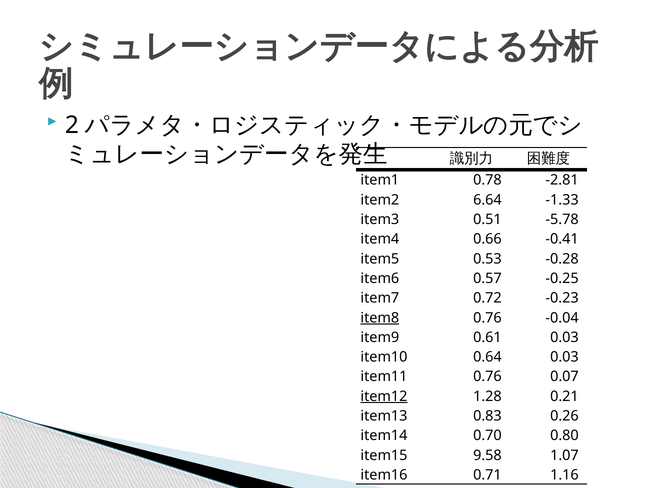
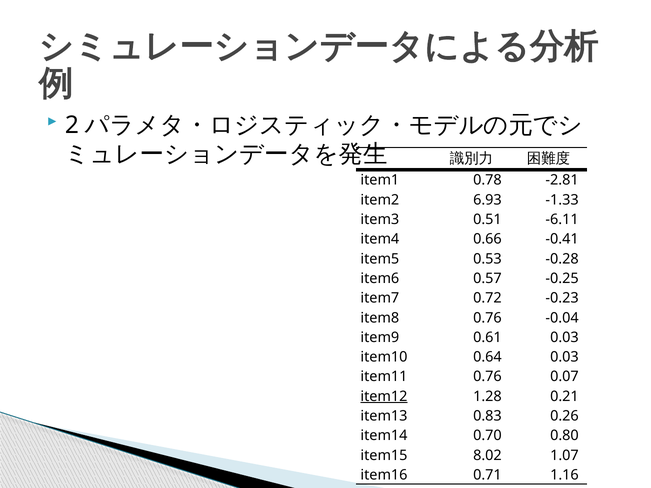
6.64: 6.64 -> 6.93
-5.78: -5.78 -> -6.11
item8 underline: present -> none
9.58: 9.58 -> 8.02
